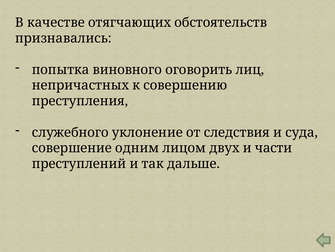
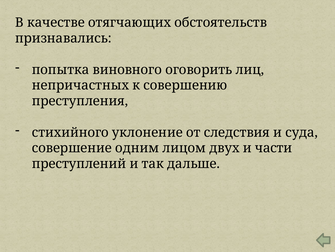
служебного: служебного -> стихийного
